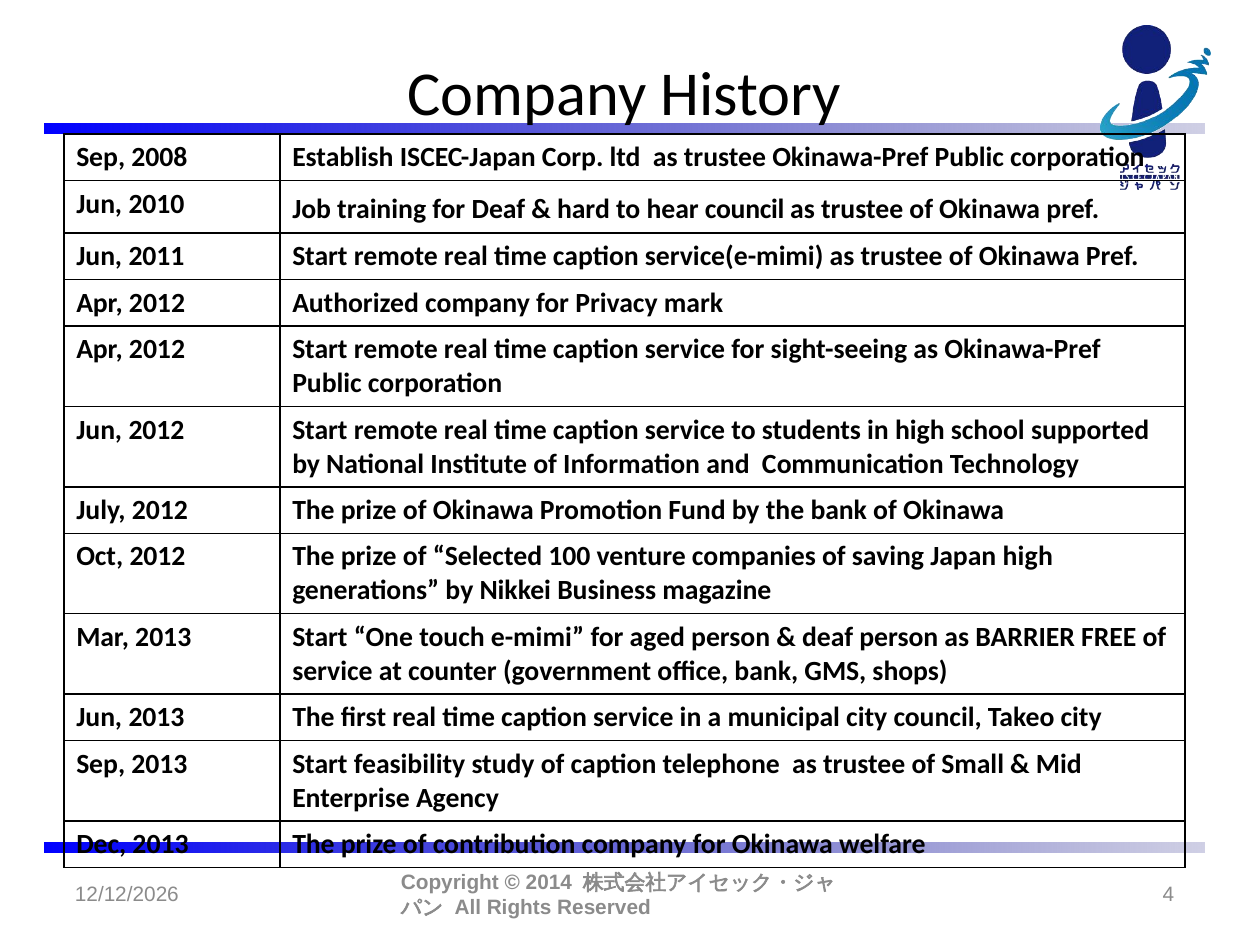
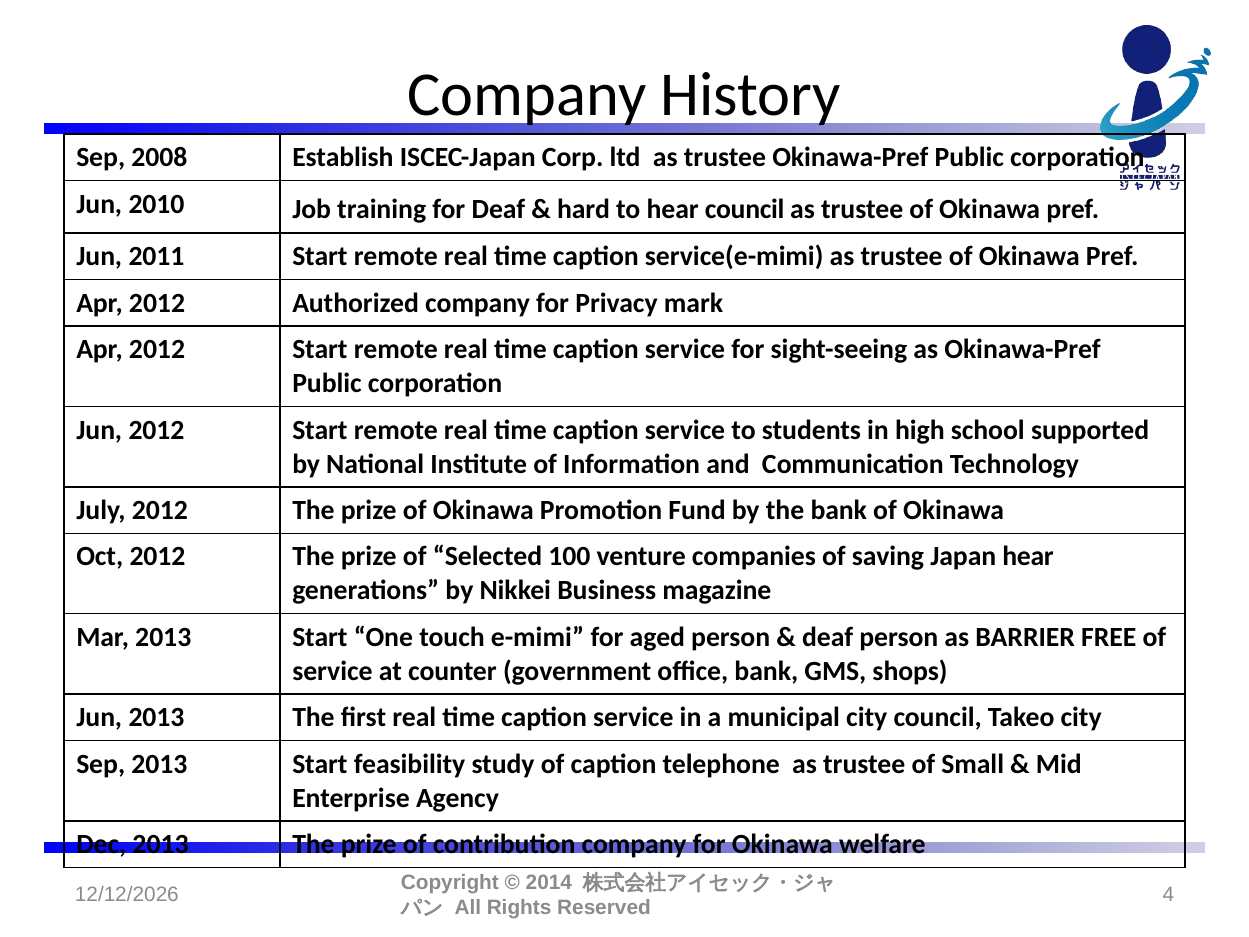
Japan high: high -> hear
